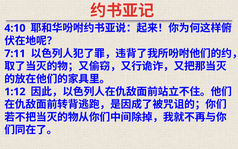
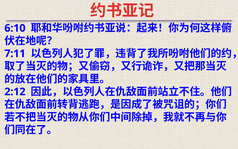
4:10: 4:10 -> 6:10
1:12: 1:12 -> 2:12
